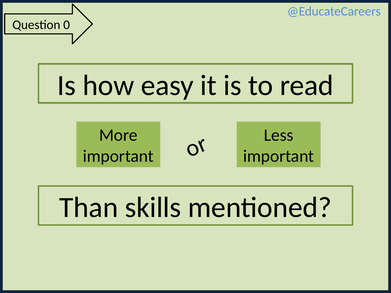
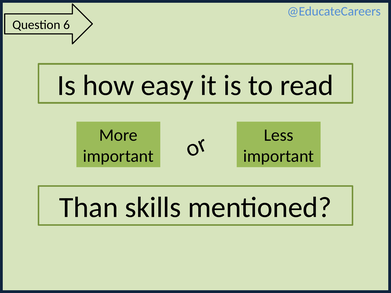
0: 0 -> 6
